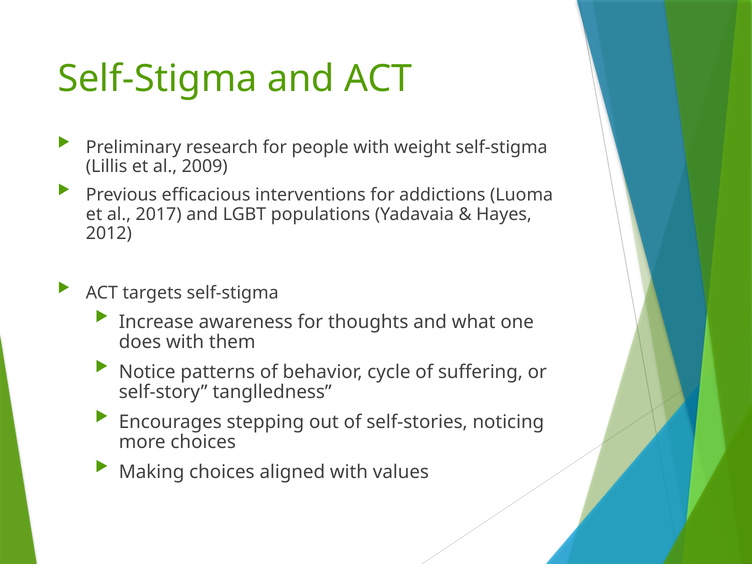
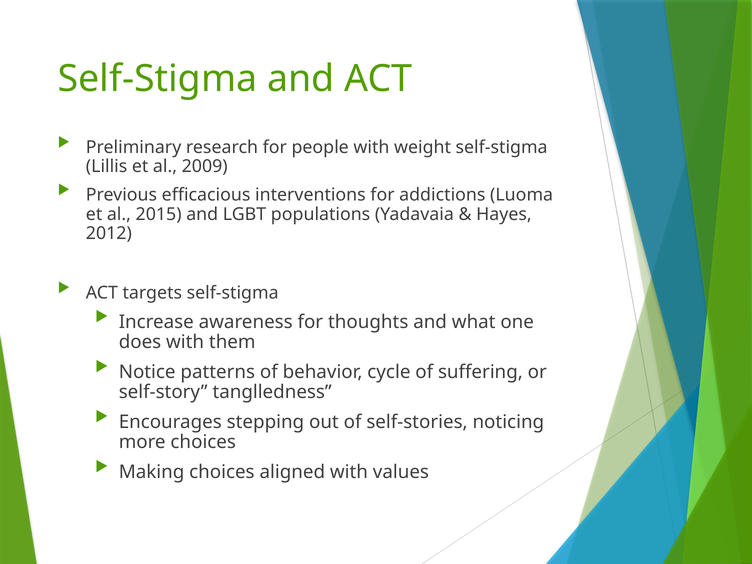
2017: 2017 -> 2015
